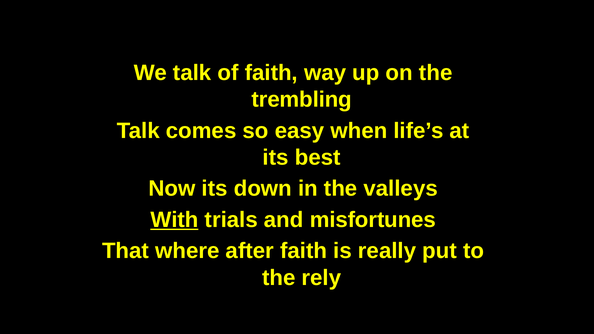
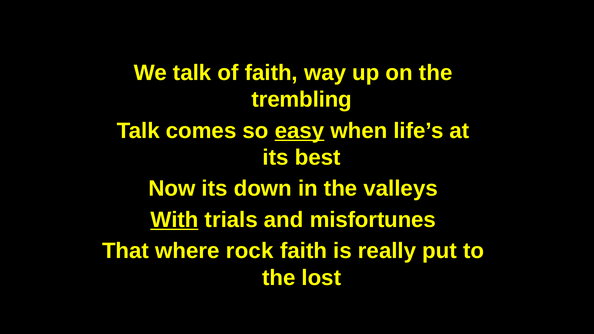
easy underline: none -> present
after: after -> rock
rely: rely -> lost
